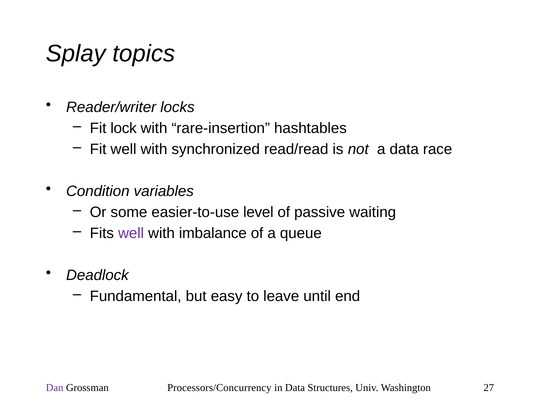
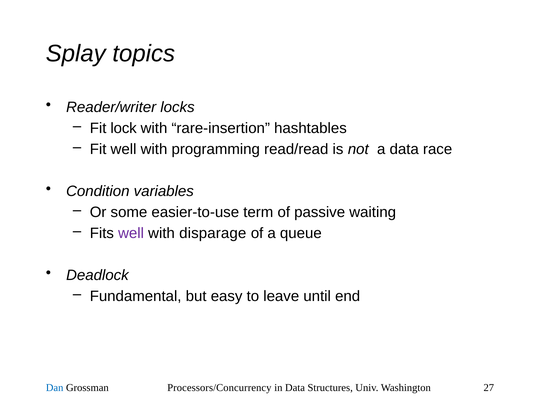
synchronized: synchronized -> programming
level: level -> term
imbalance: imbalance -> disparage
Dan colour: purple -> blue
